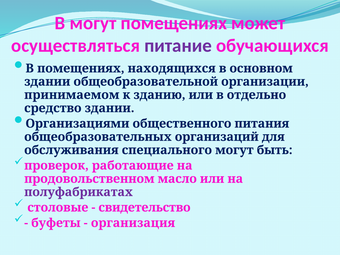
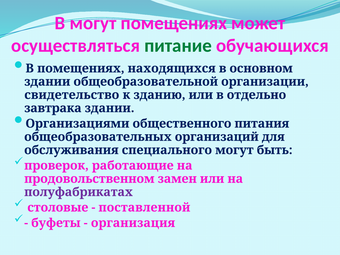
питание colour: purple -> green
принимаемом: принимаемом -> свидетельство
средство: средство -> завтрака
масло: масло -> замен
свидетельство: свидетельство -> поставленной
